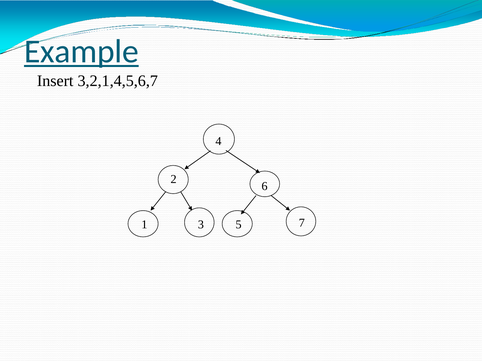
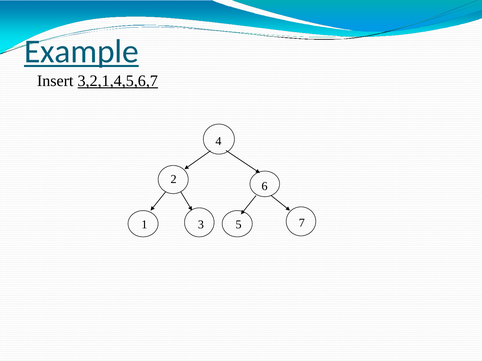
3,2,1,4,5,6,7 underline: none -> present
